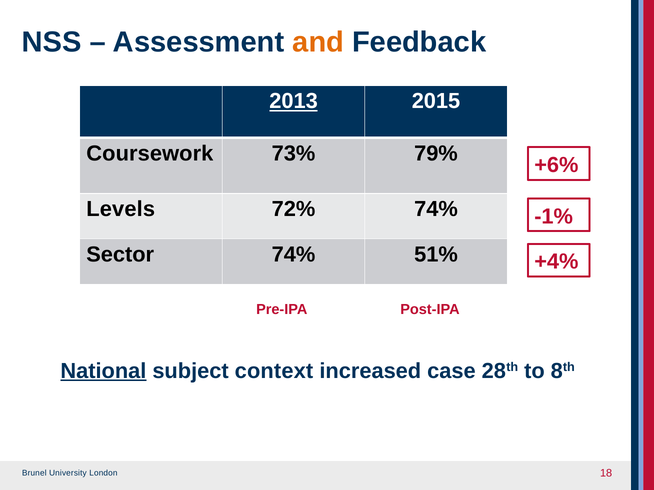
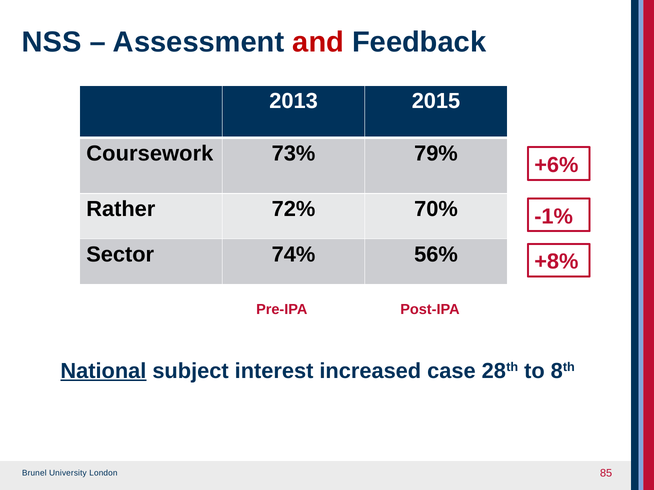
and colour: orange -> red
2013 underline: present -> none
Levels: Levels -> Rather
72% 74%: 74% -> 70%
51%: 51% -> 56%
+4%: +4% -> +8%
context: context -> interest
18: 18 -> 85
